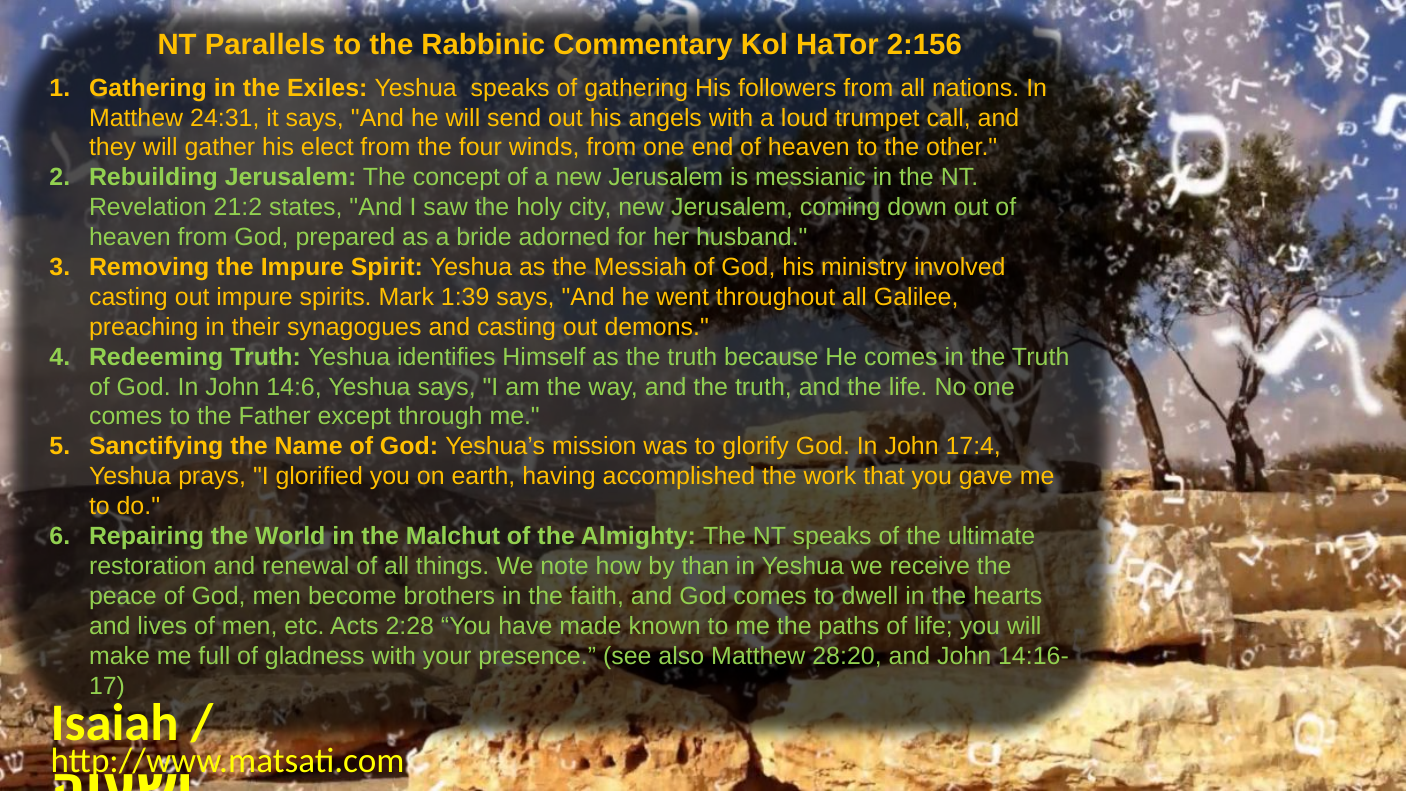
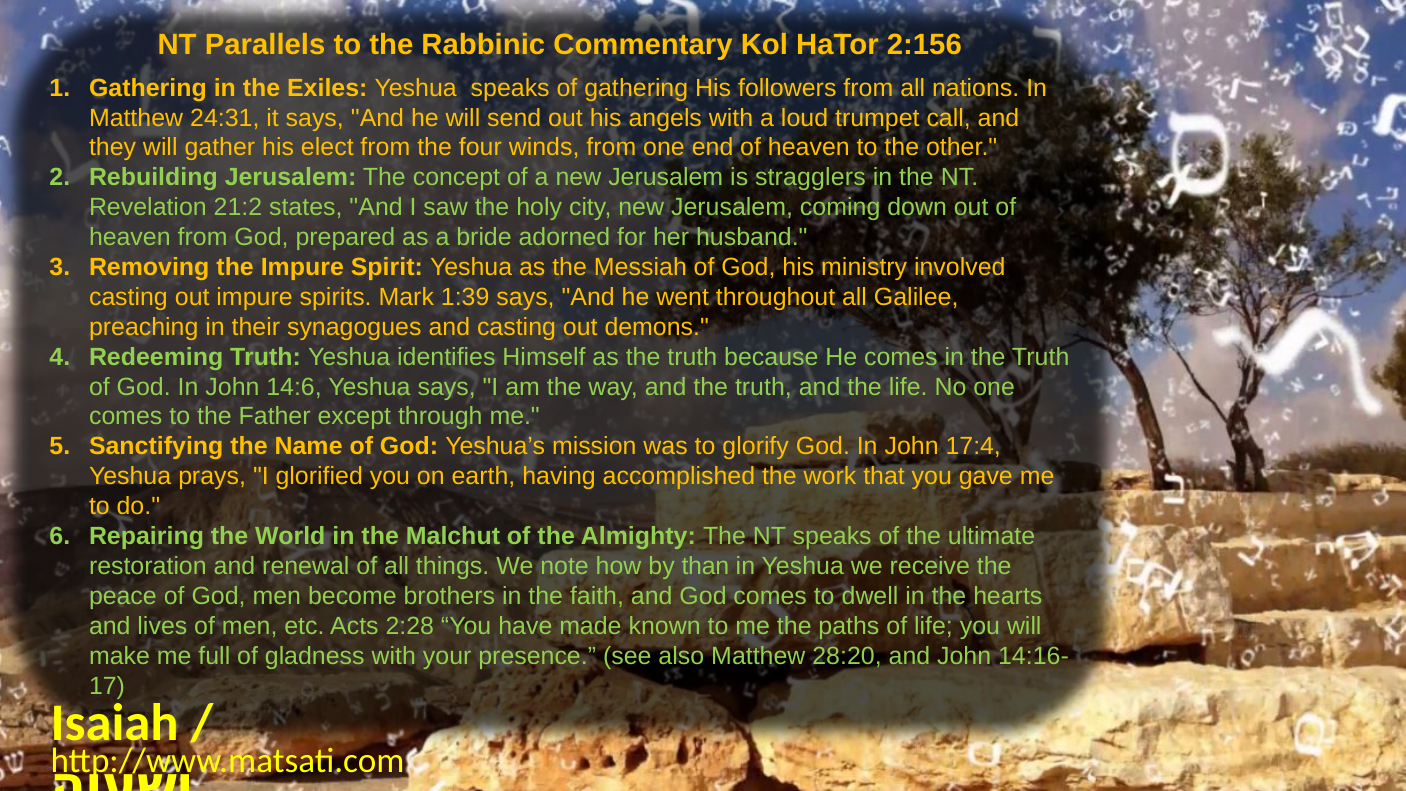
messianic: messianic -> stragglers
